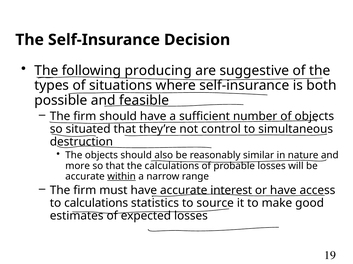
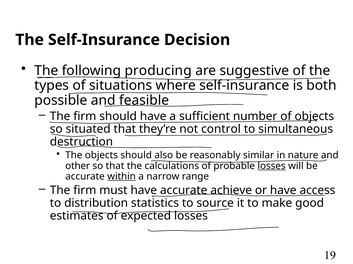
more: more -> other
losses at (272, 166) underline: none -> present
interest: interest -> achieve
to calculations: calculations -> distribution
